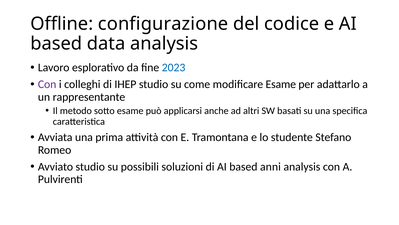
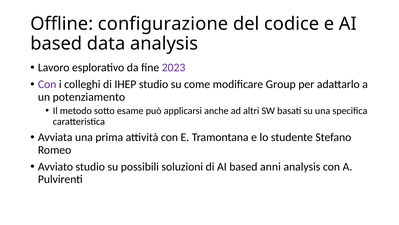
2023 colour: blue -> purple
modificare Esame: Esame -> Group
rappresentante: rappresentante -> potenziamento
